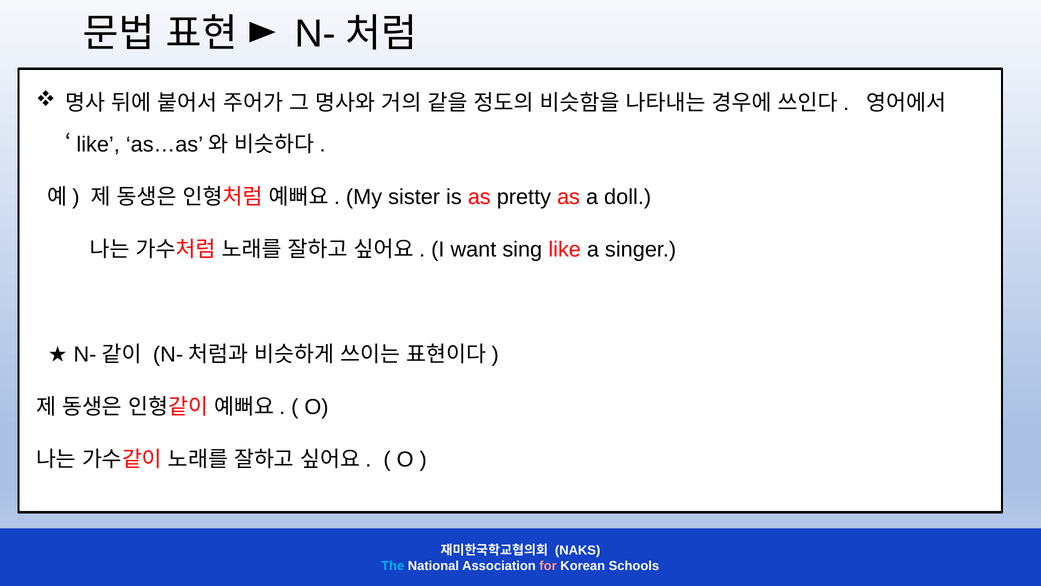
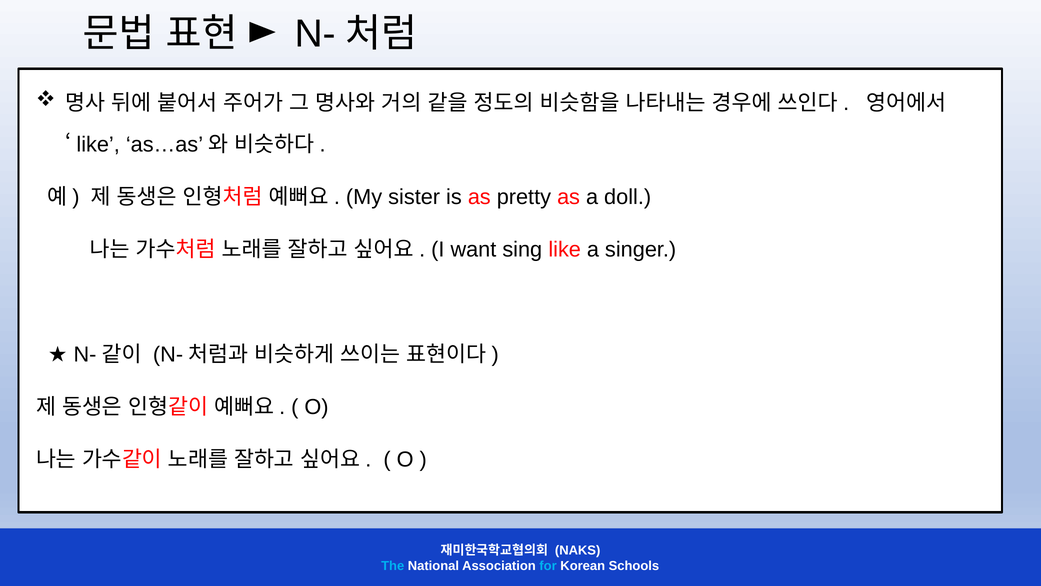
for colour: pink -> light blue
